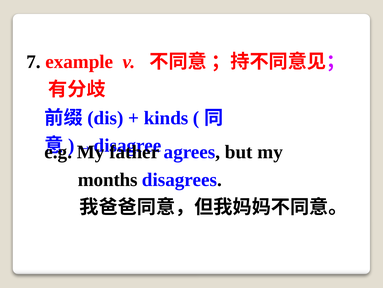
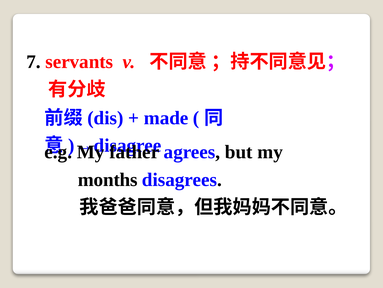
example: example -> servants
kinds: kinds -> made
